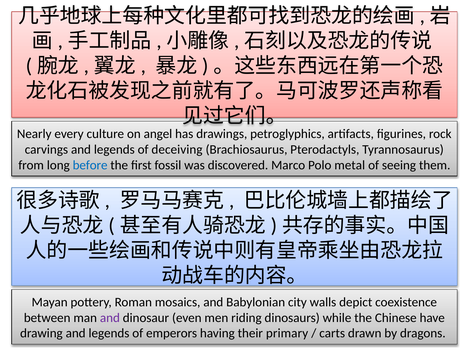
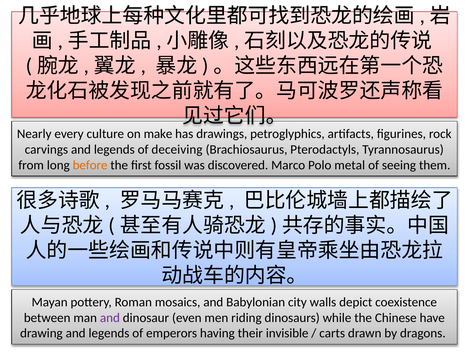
angel: angel -> make
before colour: blue -> orange
primary: primary -> invisible
